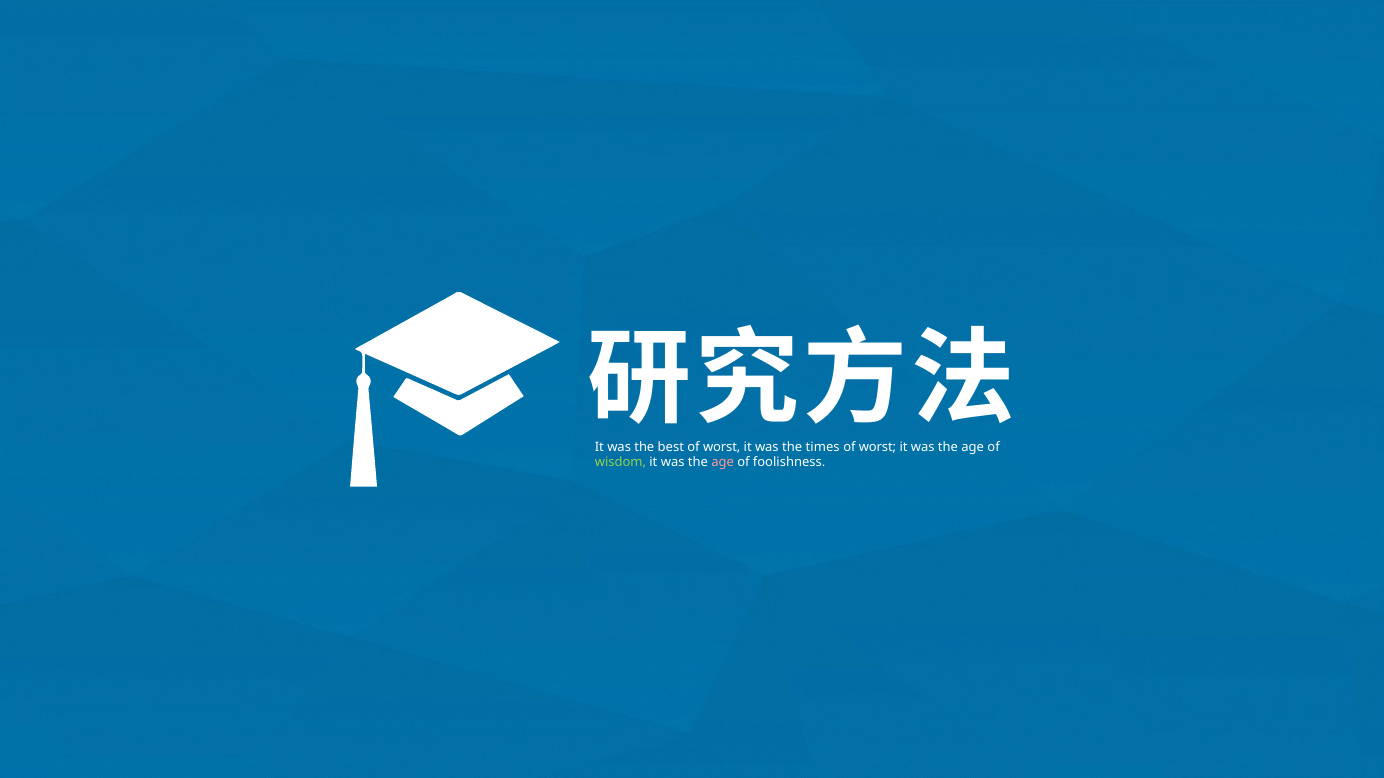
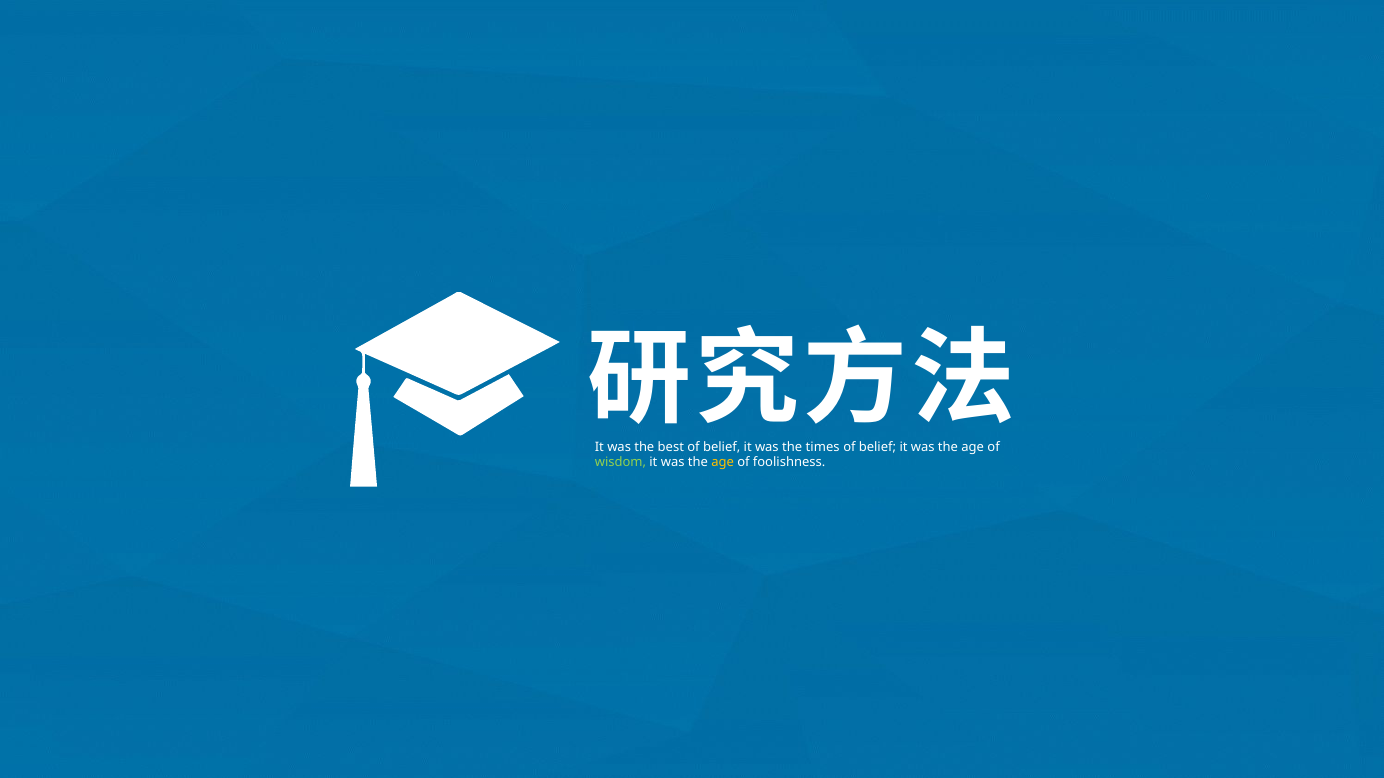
best of worst: worst -> belief
worst at (877, 447): worst -> belief
age at (723, 463) colour: pink -> yellow
